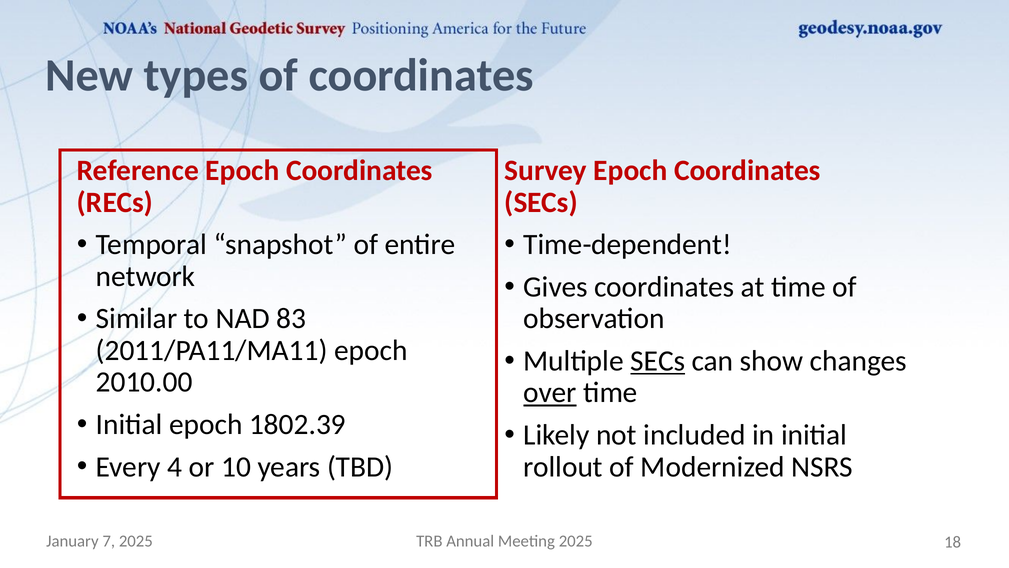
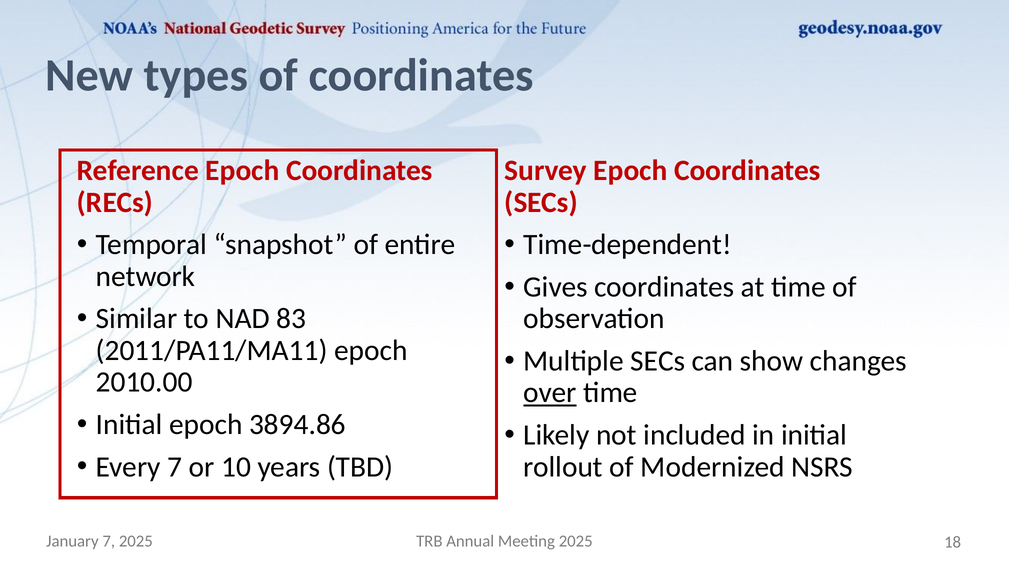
SECs at (658, 361) underline: present -> none
1802.39: 1802.39 -> 3894.86
Every 4: 4 -> 7
